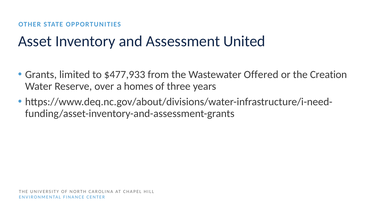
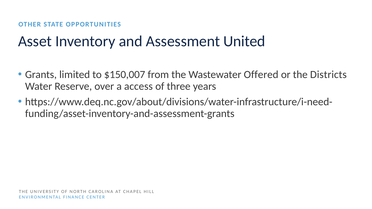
$477,933: $477,933 -> $150,007
Creation: Creation -> Districts
homes: homes -> access
